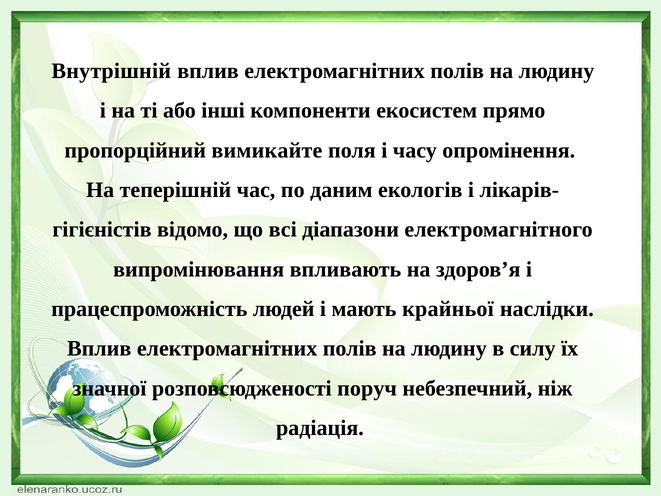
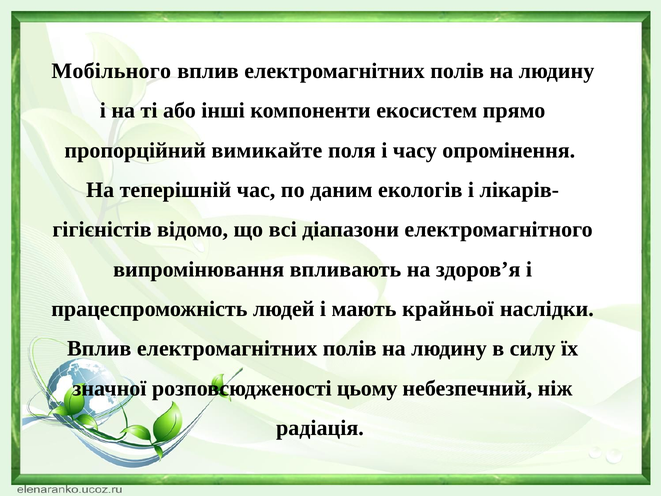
Внутрішній: Внутрішній -> Мобільного
поруч: поруч -> цьому
